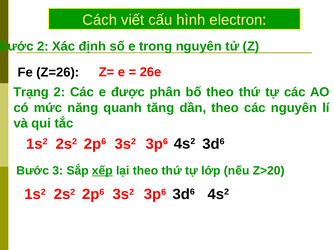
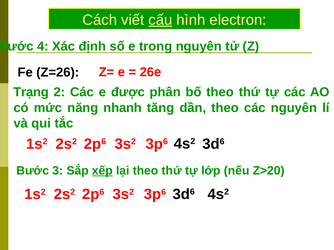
cấu underline: none -> present
2 at (43, 47): 2 -> 4
quanh: quanh -> nhanh
